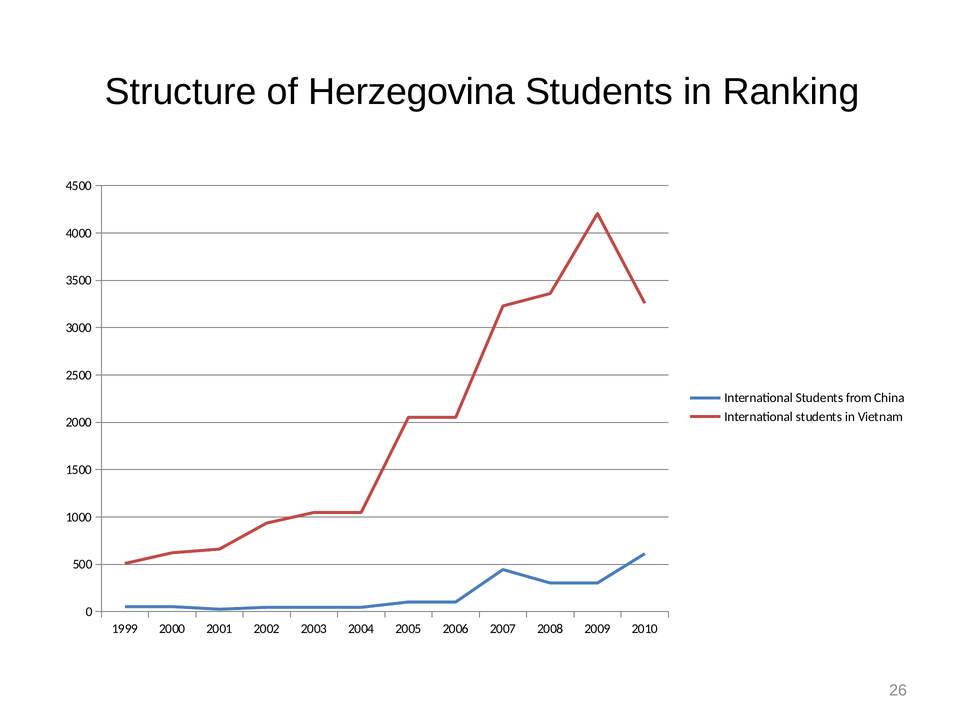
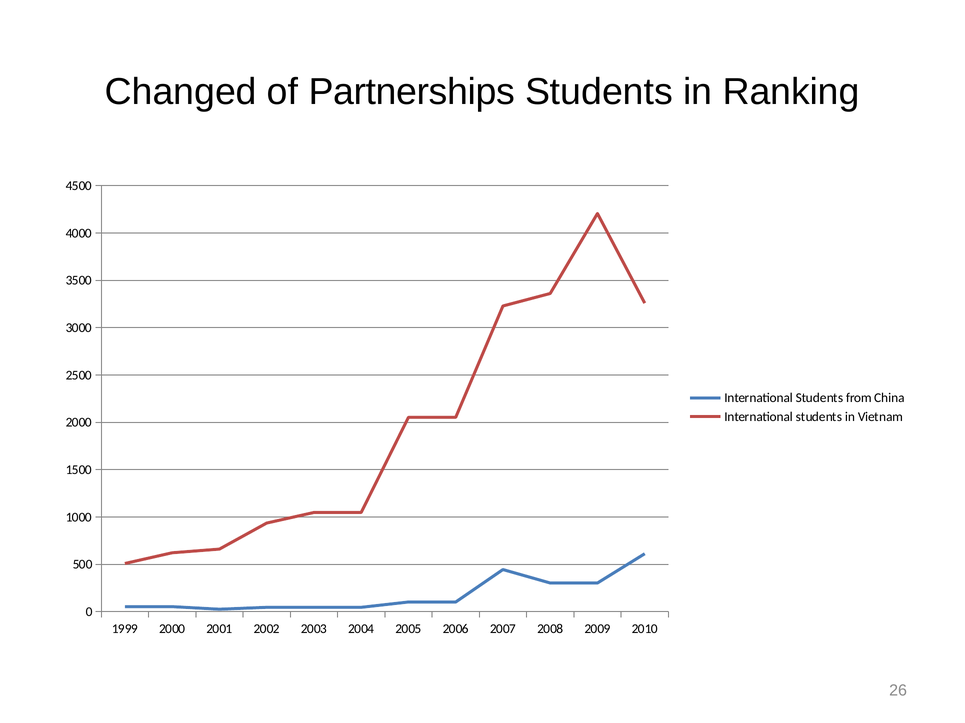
Structure: Structure -> Changed
Herzegovina: Herzegovina -> Partnerships
